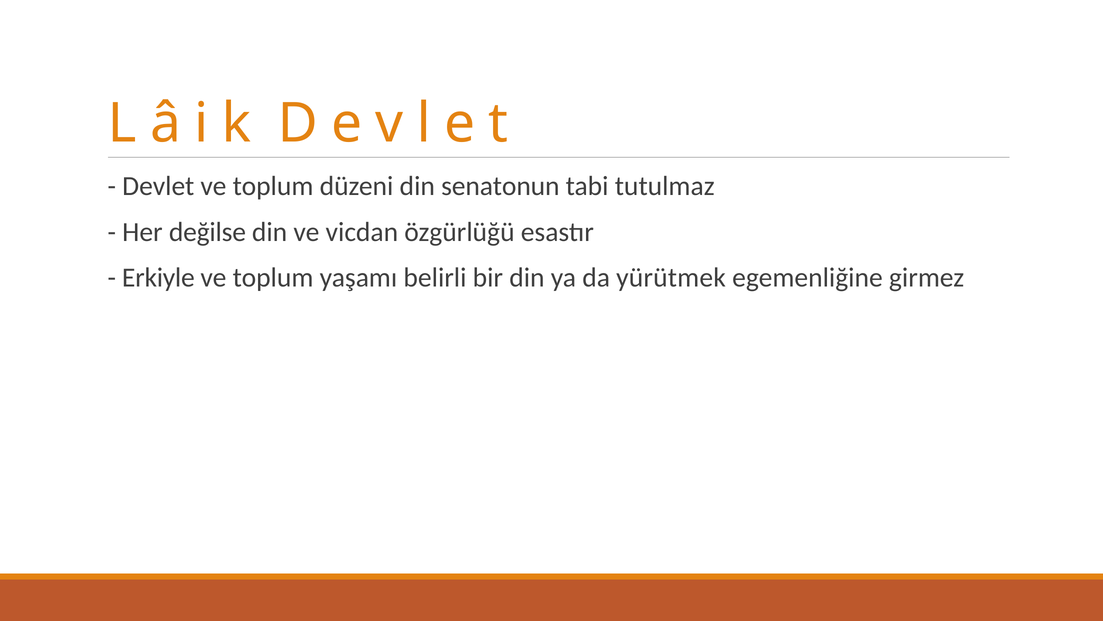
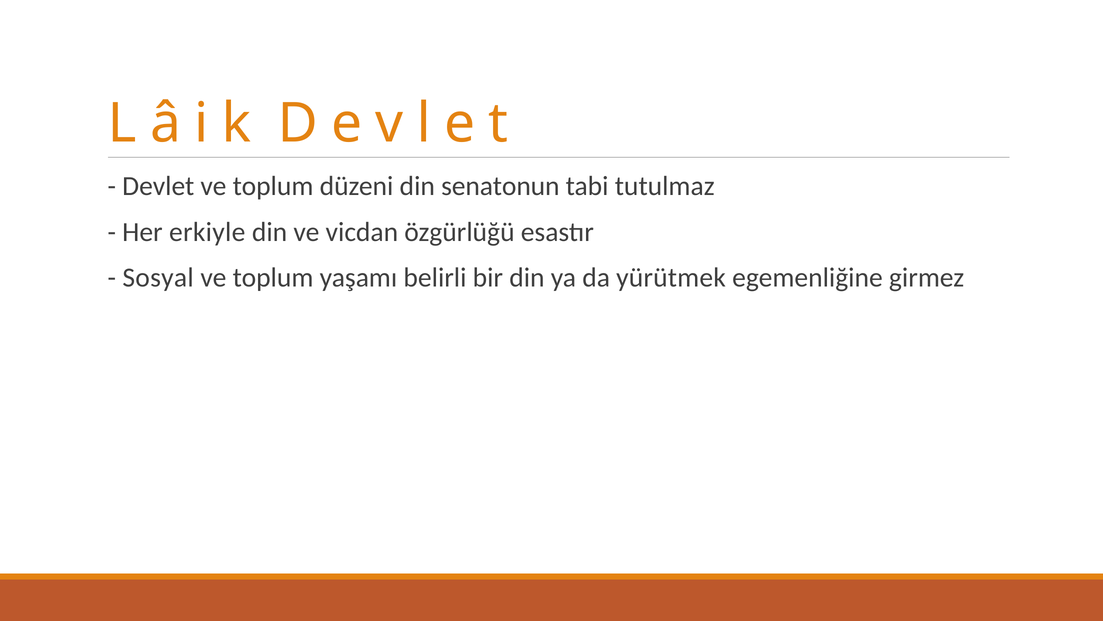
değilse: değilse -> erkiyle
Erkiyle: Erkiyle -> Sosyal
